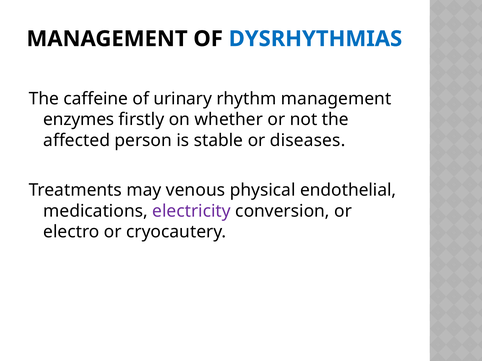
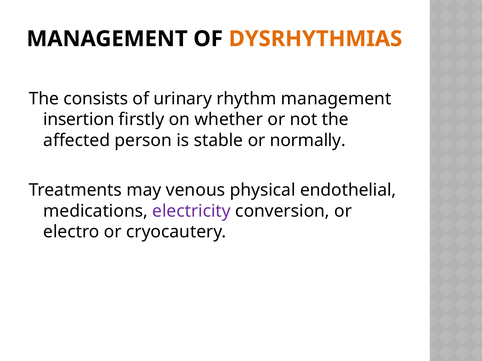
DYSRHYTHMIAS colour: blue -> orange
caffeine: caffeine -> consists
enzymes: enzymes -> insertion
diseases: diseases -> normally
